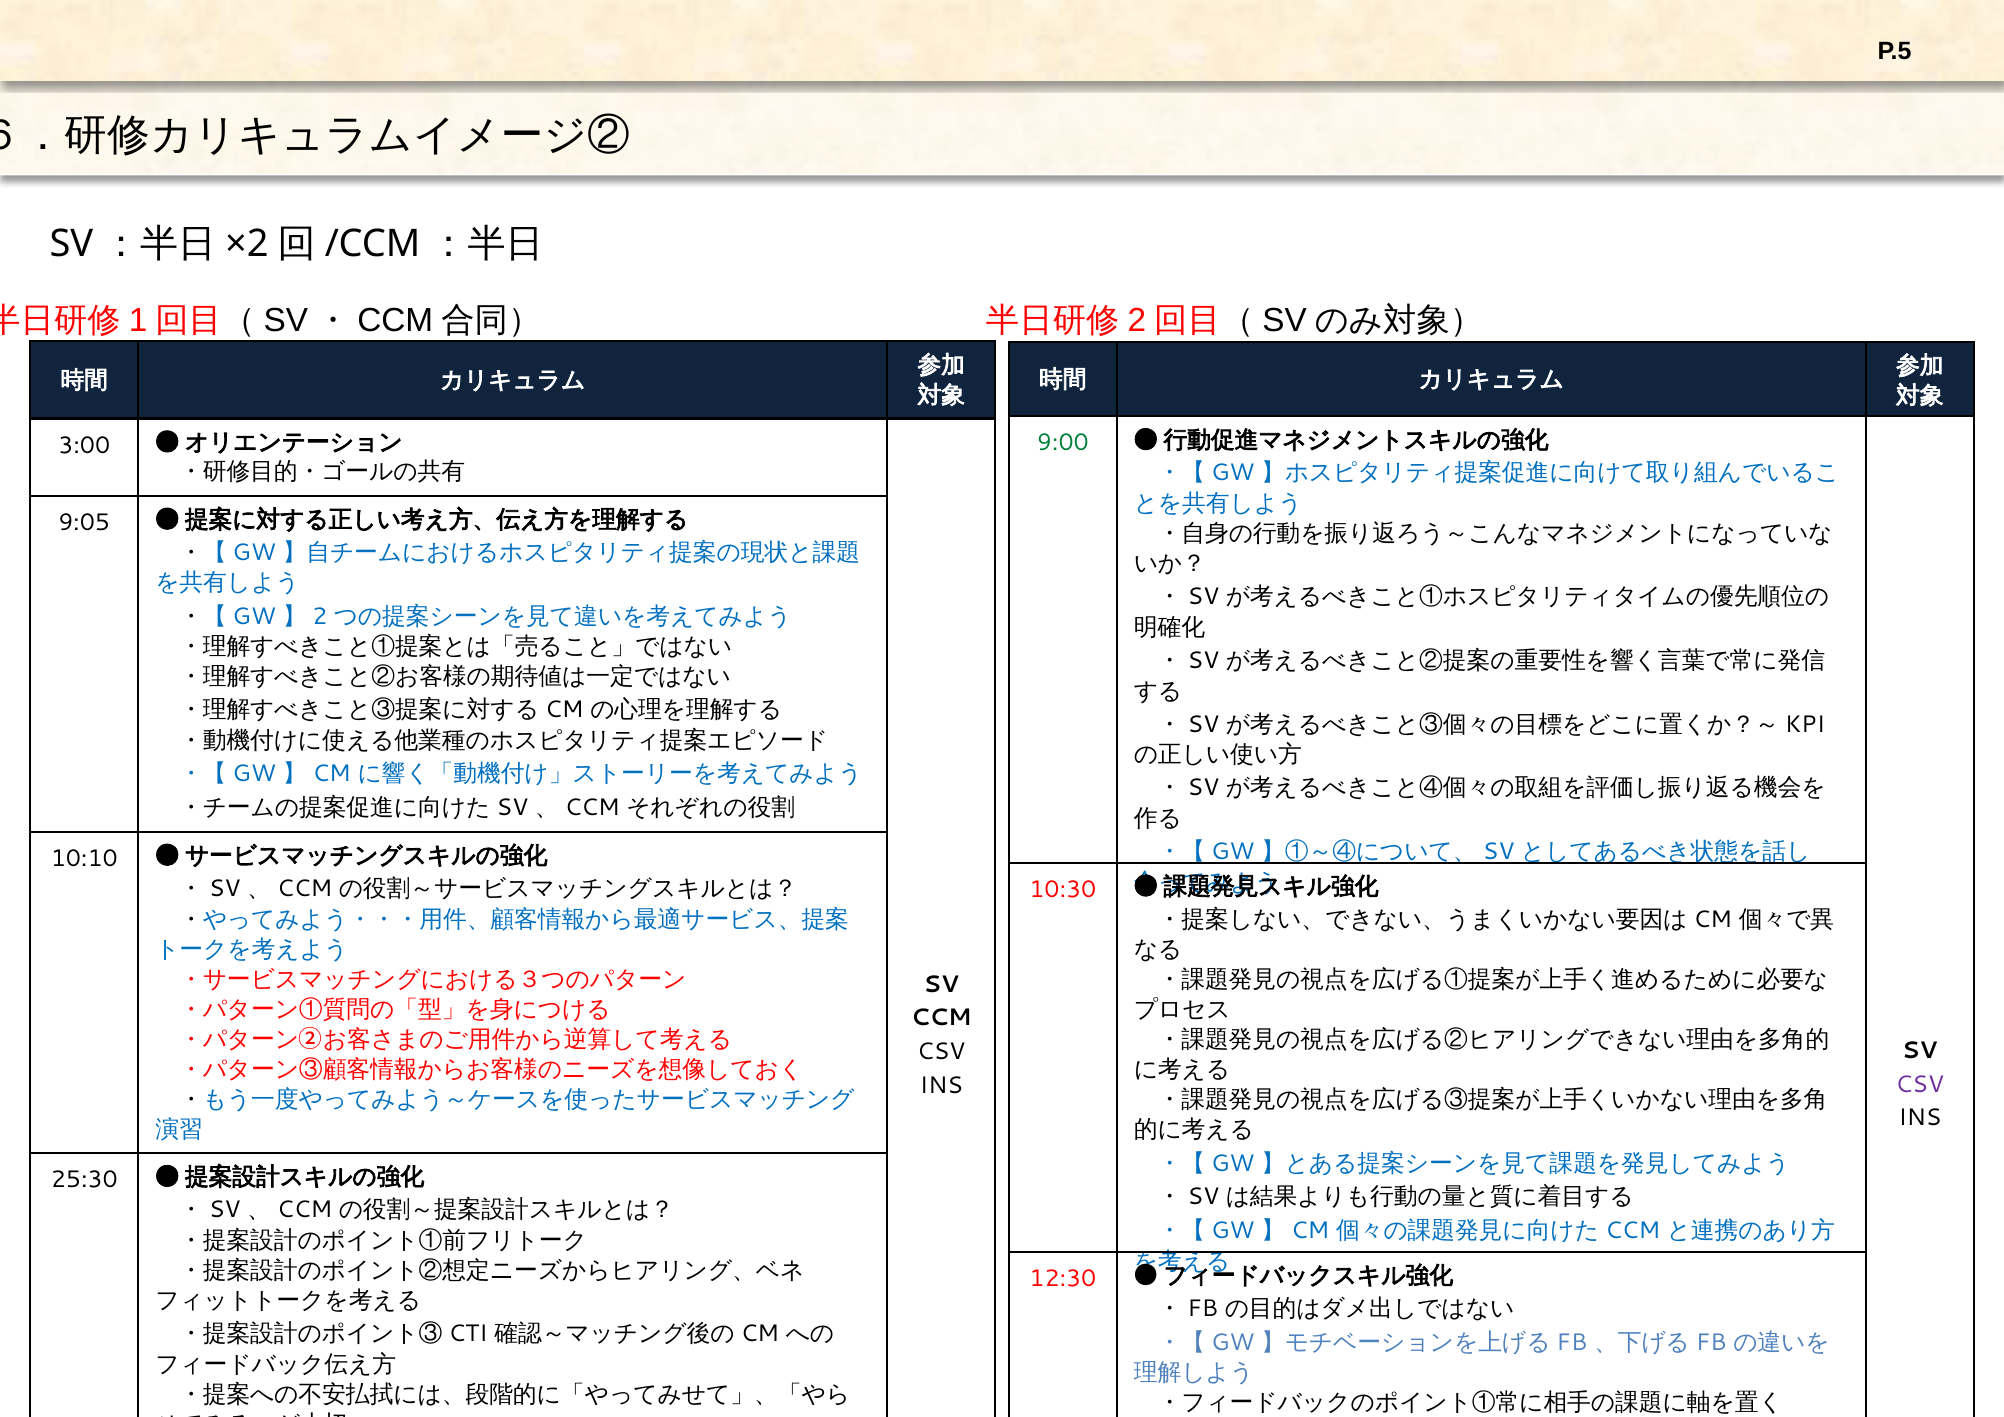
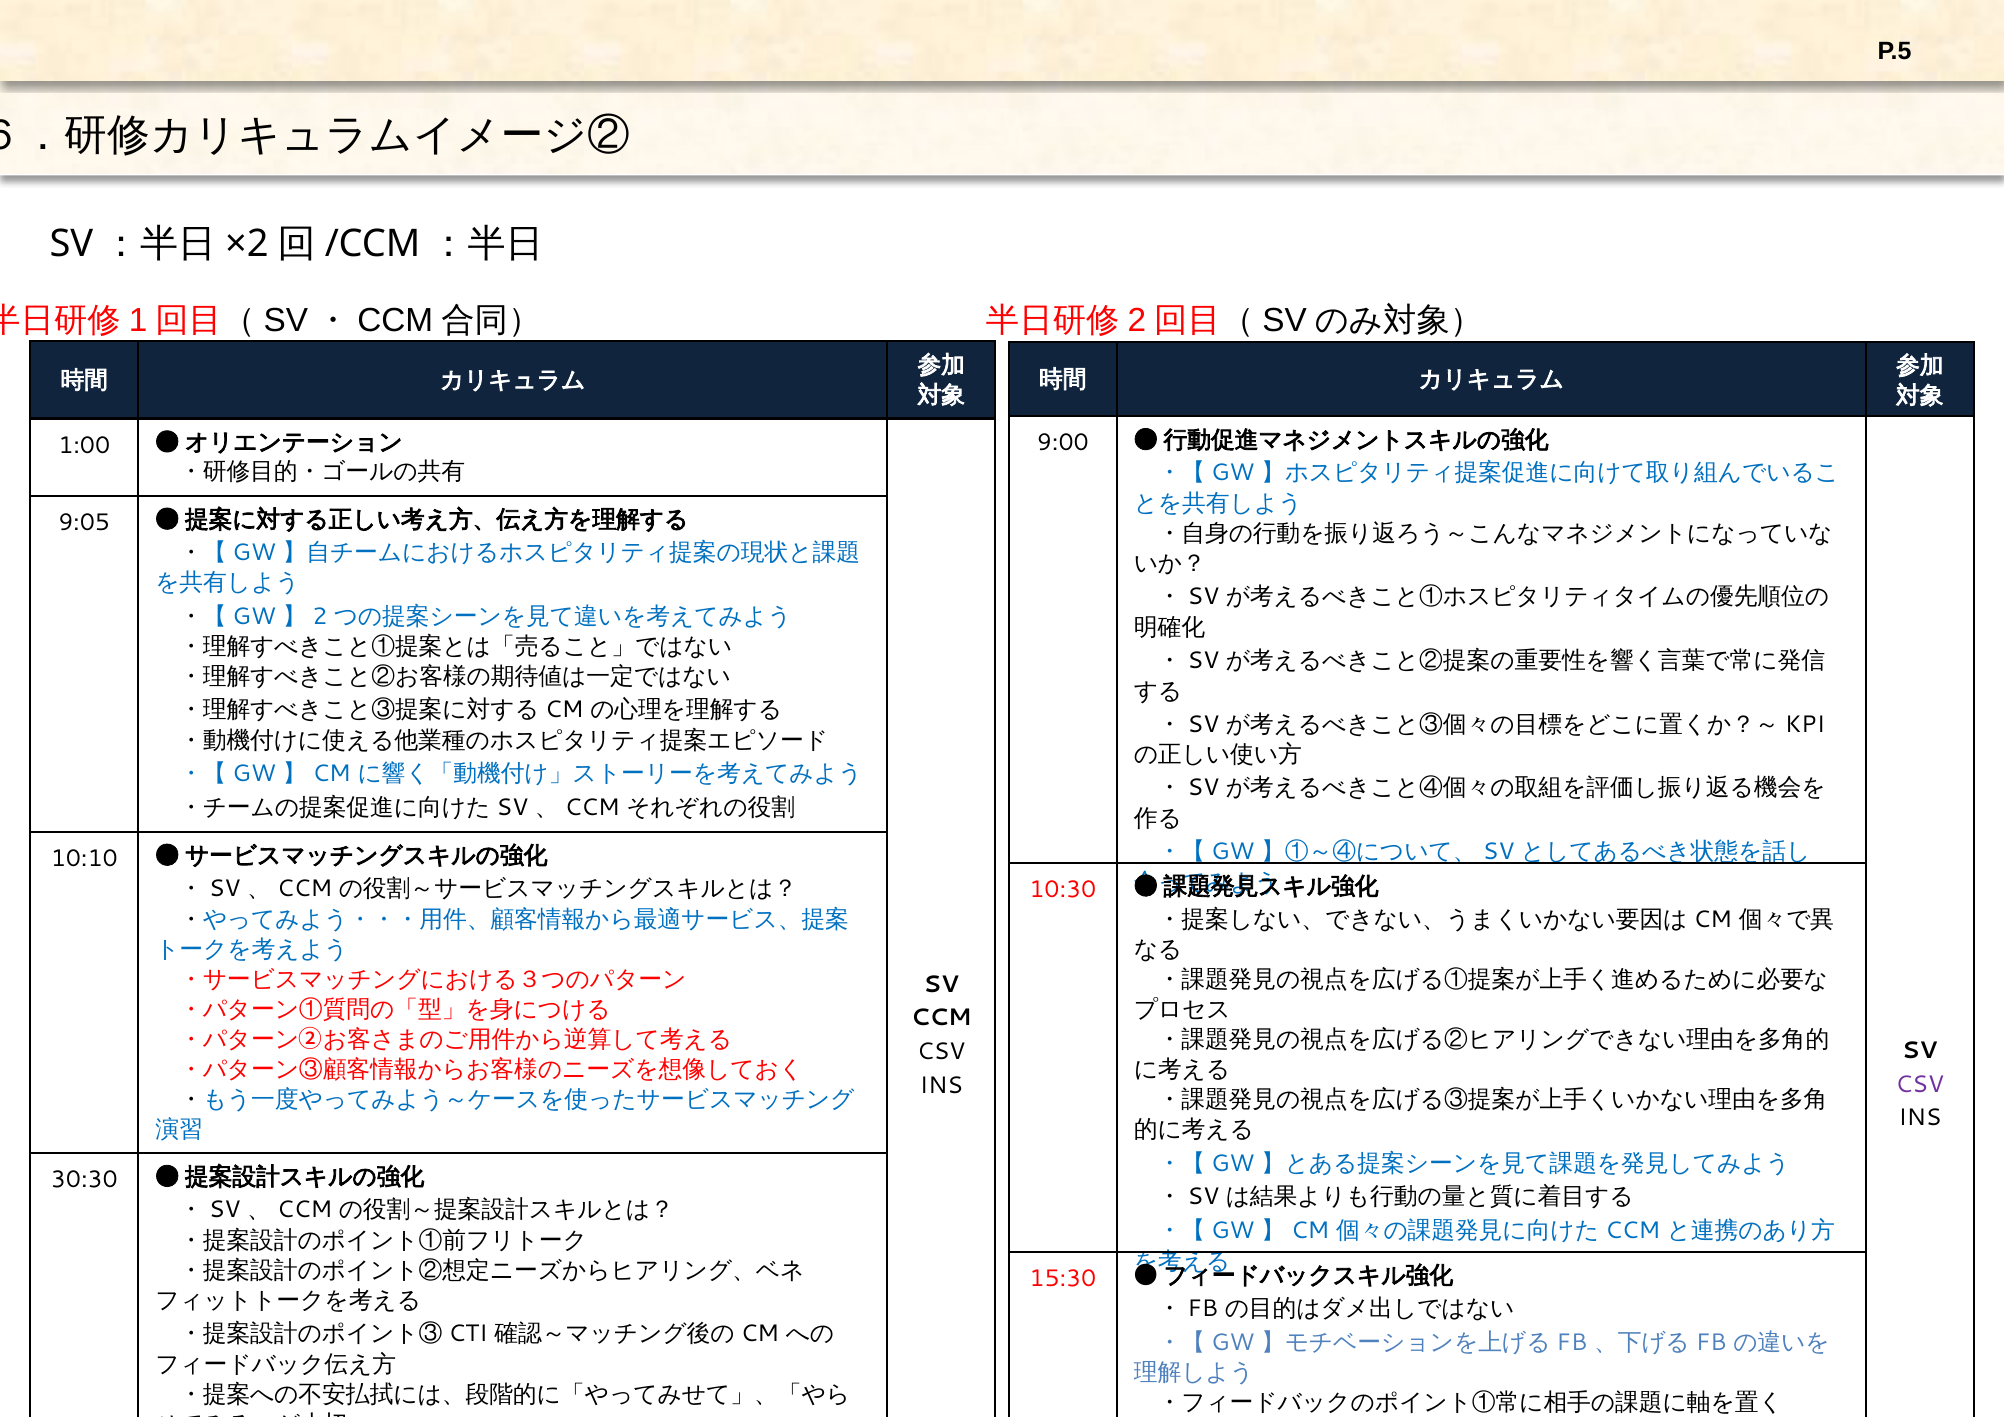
9:00 colour: green -> black
3:00: 3:00 -> 1:00
25:30: 25:30 -> 30:30
12:30 at (1063, 1278): 12:30 -> 15:30
